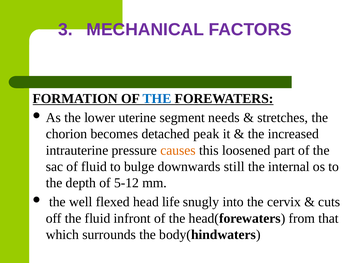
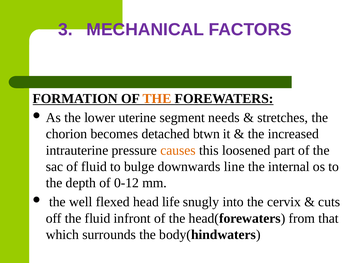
THE at (157, 98) colour: blue -> orange
peak: peak -> btwn
still: still -> line
5-12: 5-12 -> 0-12
